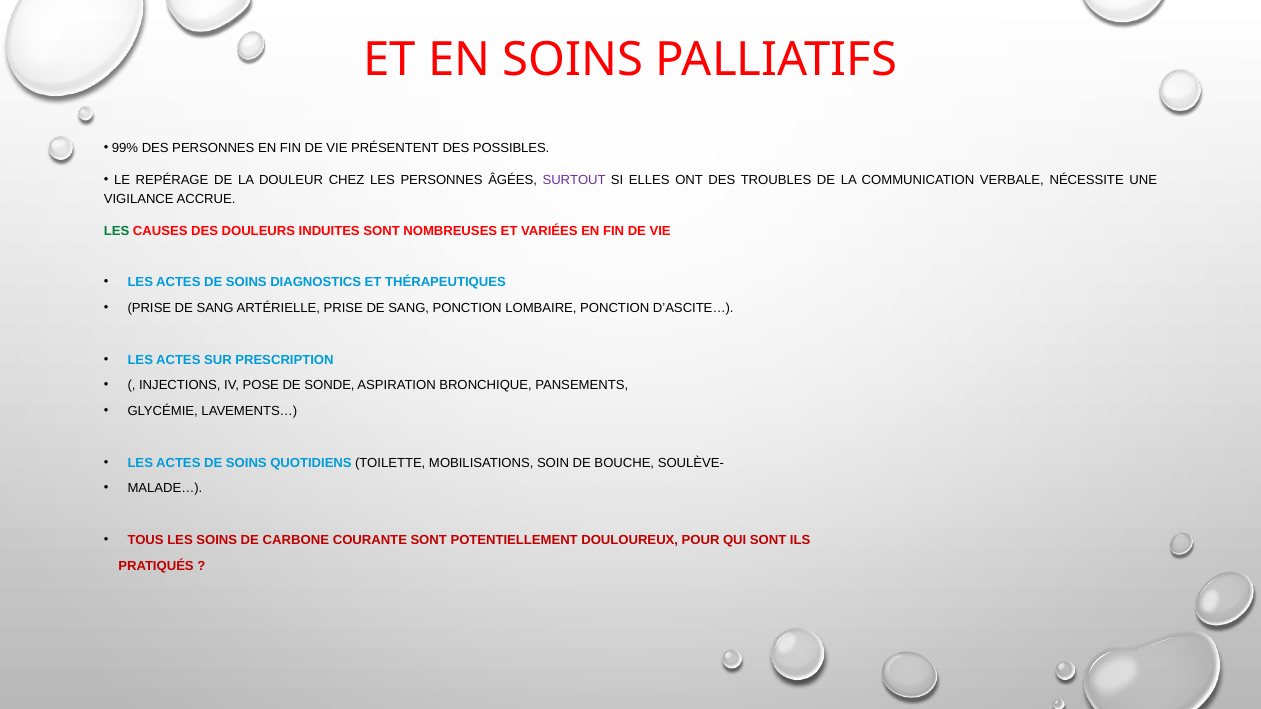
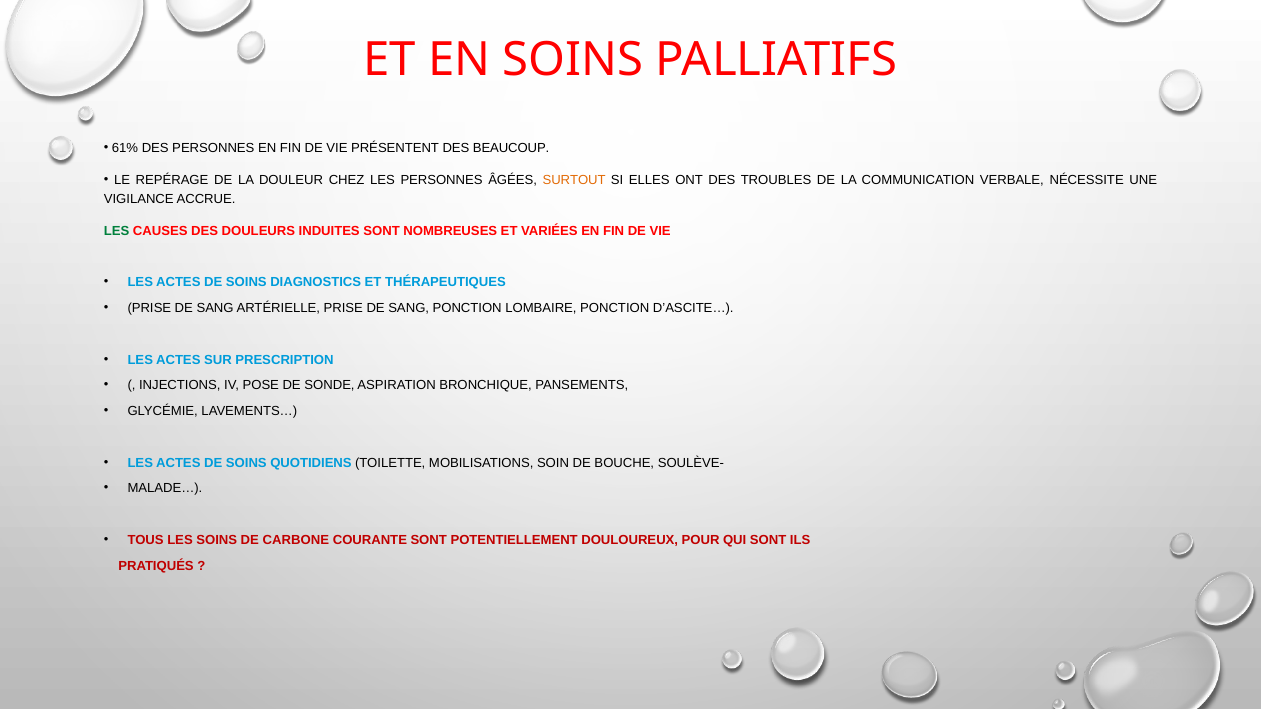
99%: 99% -> 61%
POSSIBLES: POSSIBLES -> BEAUCOUP
SURTOUT colour: purple -> orange
